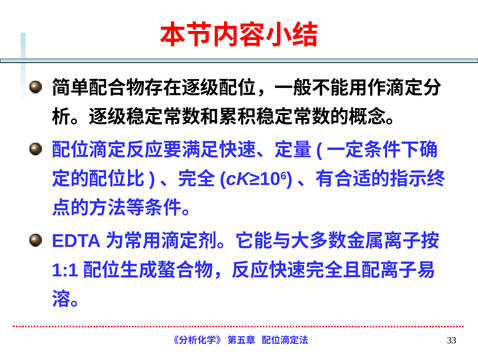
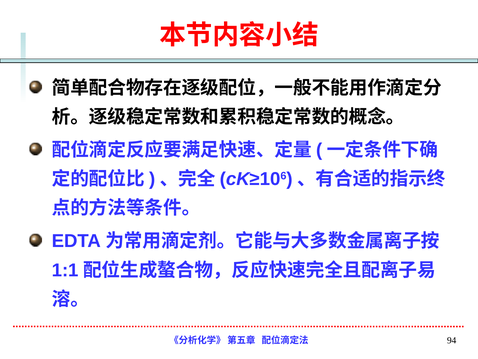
33: 33 -> 94
